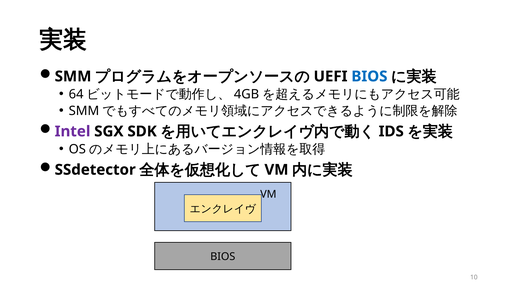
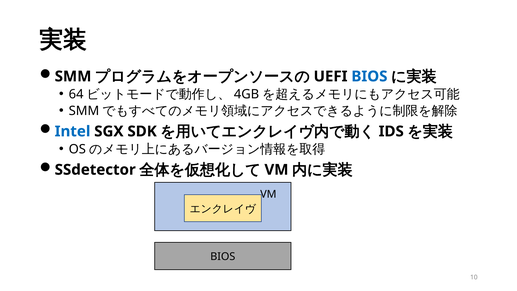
Intel colour: purple -> blue
